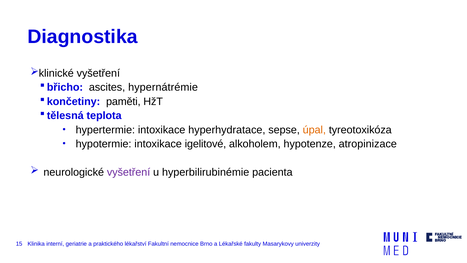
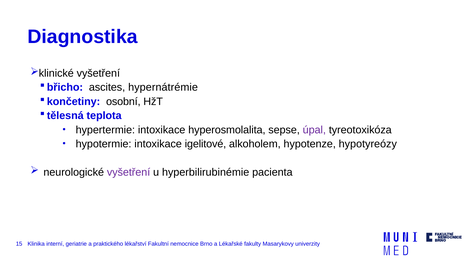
paměti: paměti -> osobní
hyperhydratace: hyperhydratace -> hyperosmolalita
úpal colour: orange -> purple
atropinizace: atropinizace -> hypotyreózy
